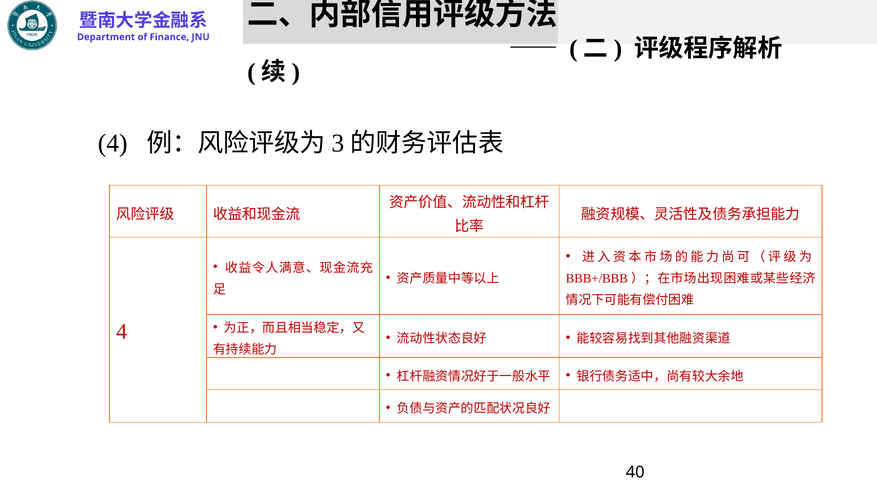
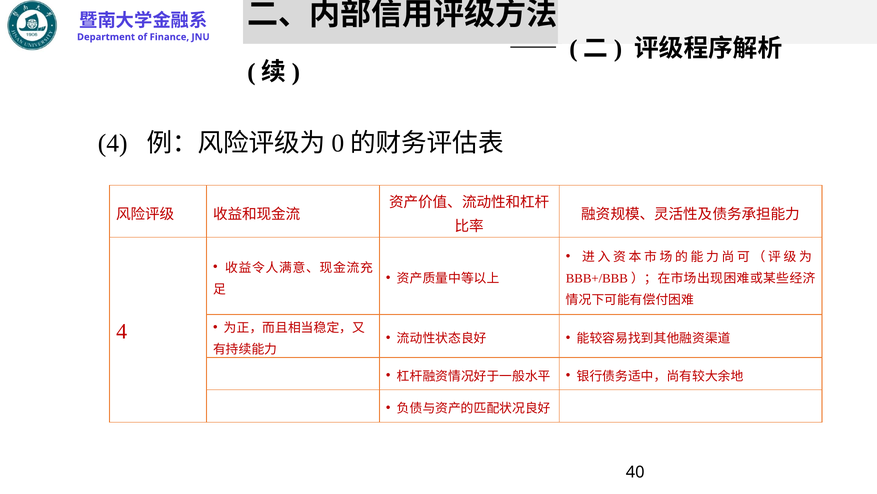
3: 3 -> 0
